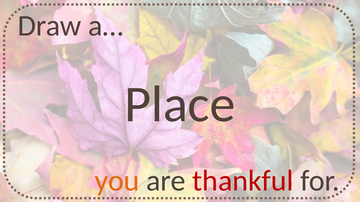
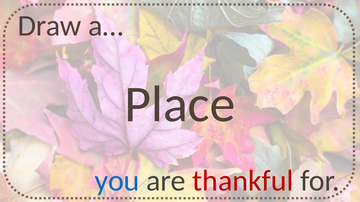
you colour: orange -> blue
